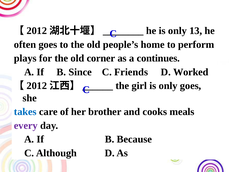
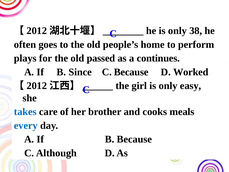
13: 13 -> 38
corner: corner -> passed
C Friends: Friends -> Because
only goes: goes -> easy
every colour: purple -> blue
